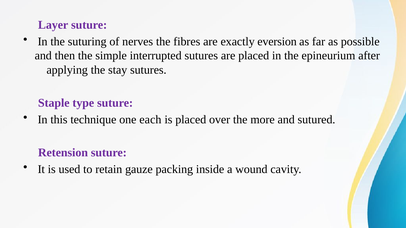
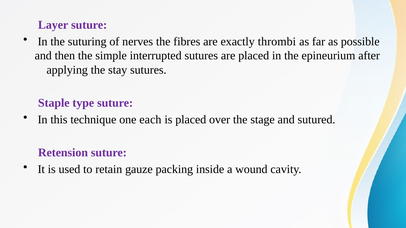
eversion: eversion -> thrombi
more: more -> stage
